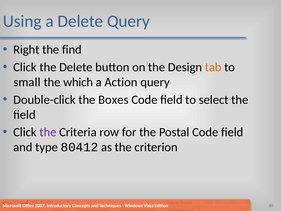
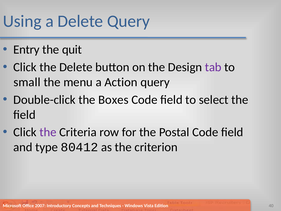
Right: Right -> Entry
find: find -> quit
tab colour: orange -> purple
which: which -> menu
